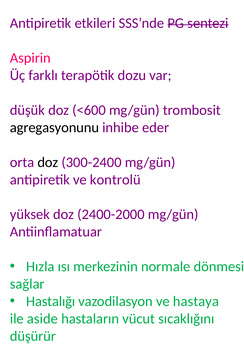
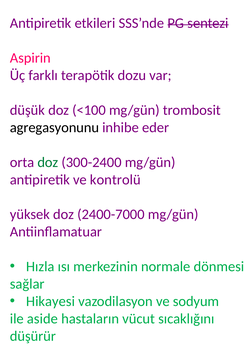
<600: <600 -> <100
doz at (48, 162) colour: black -> green
2400-2000: 2400-2000 -> 2400-7000
Hastalığı: Hastalığı -> Hikayesi
hastaya: hastaya -> sodyum
